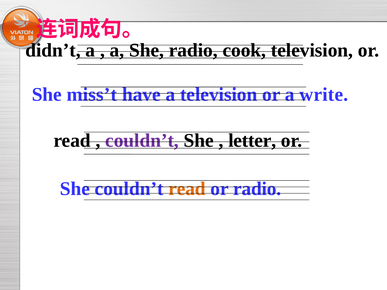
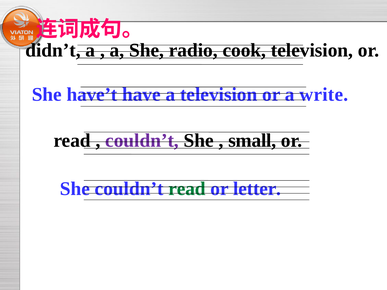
miss’t: miss’t -> have’t
letter: letter -> small
read at (187, 189) colour: orange -> green
or radio: radio -> letter
